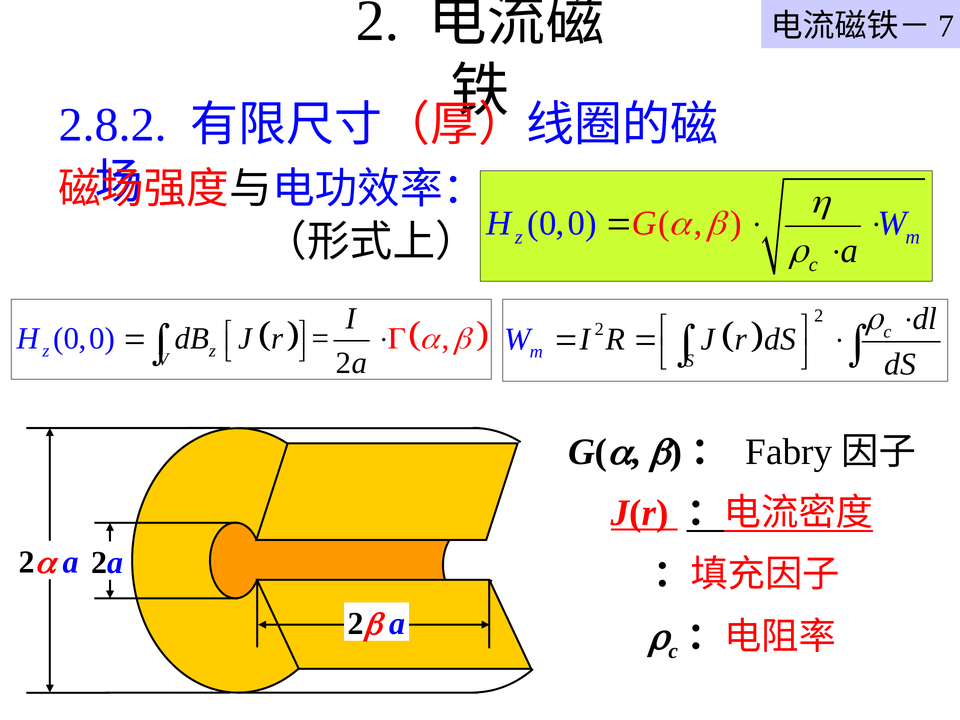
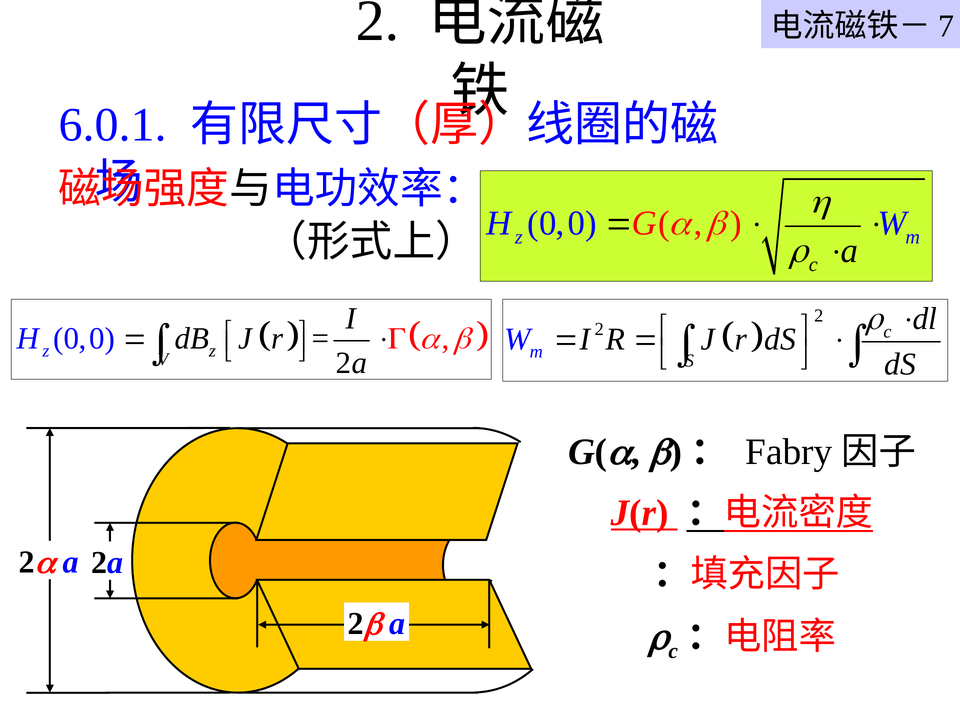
2.8.2: 2.8.2 -> 6.0.1
